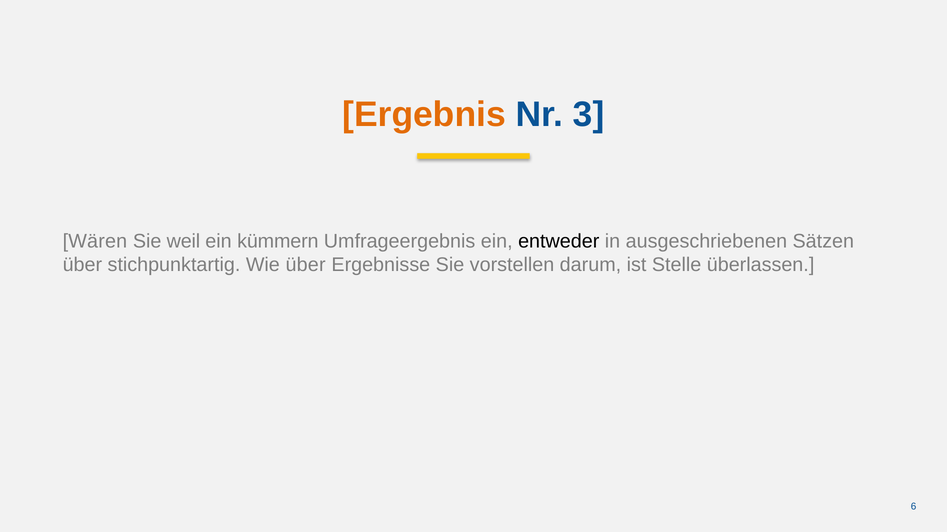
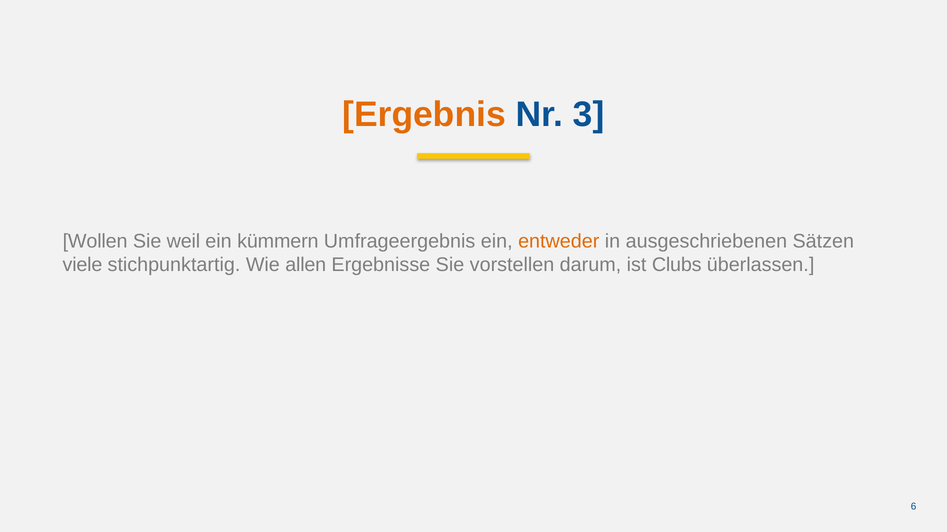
Wären: Wären -> Wollen
entweder colour: black -> orange
über at (82, 265): über -> viele
Wie über: über -> allen
Stelle: Stelle -> Clubs
